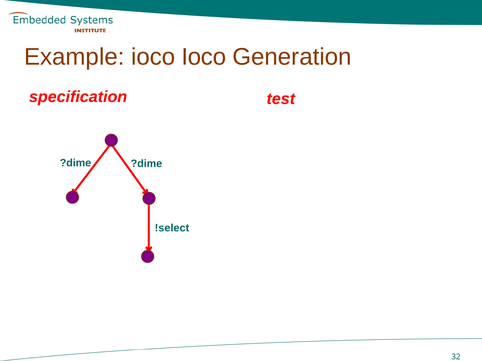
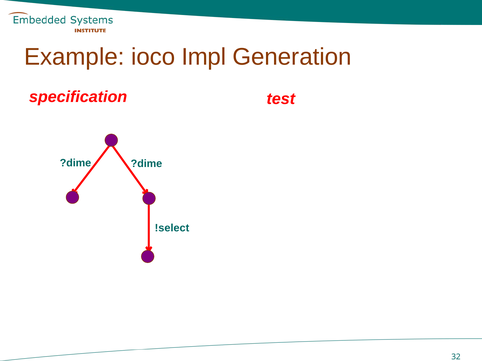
ioco Ioco: Ioco -> Impl
